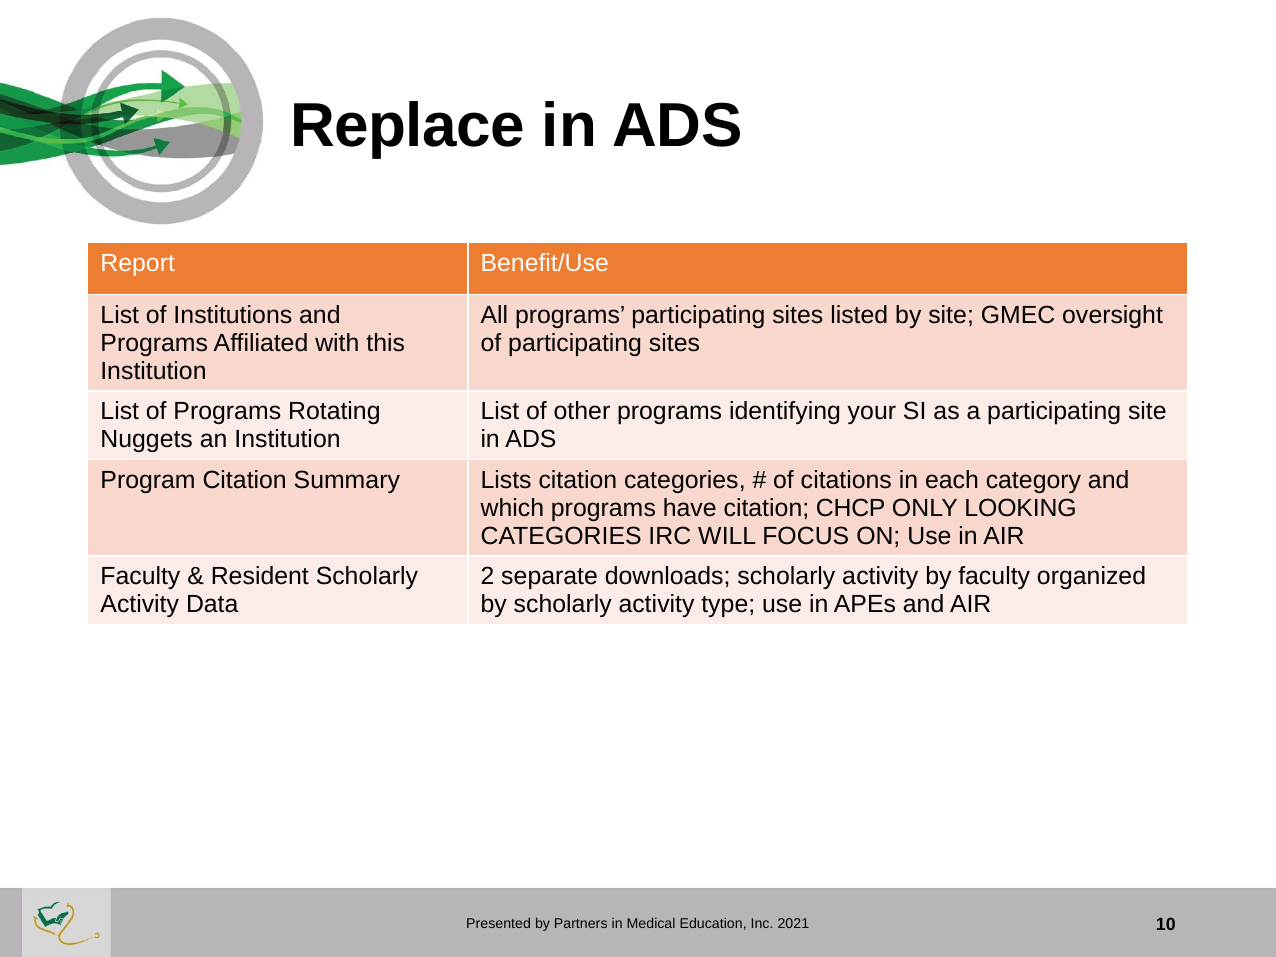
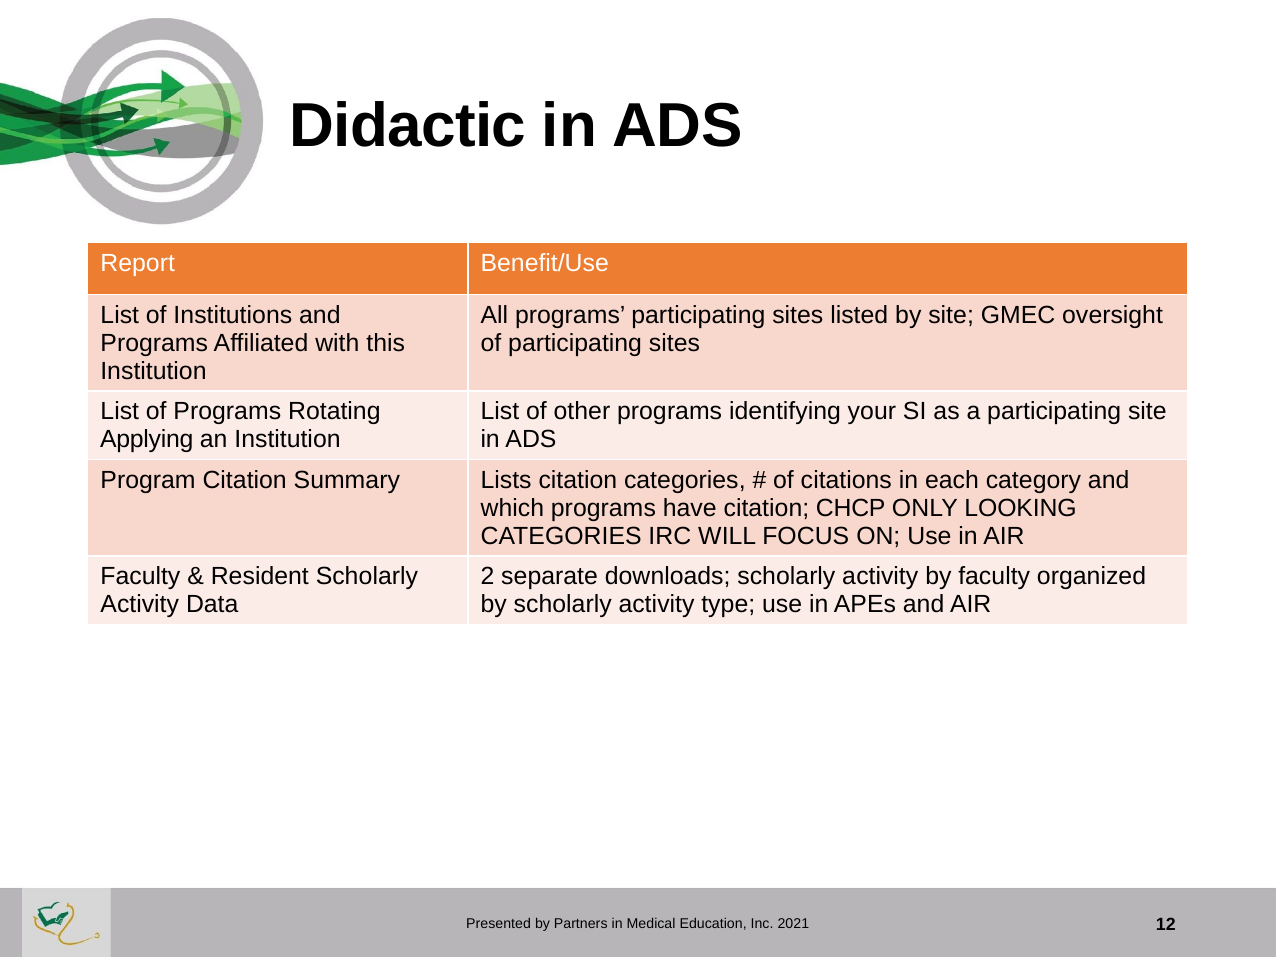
Replace: Replace -> Didactic
Nuggets: Nuggets -> Applying
10: 10 -> 12
